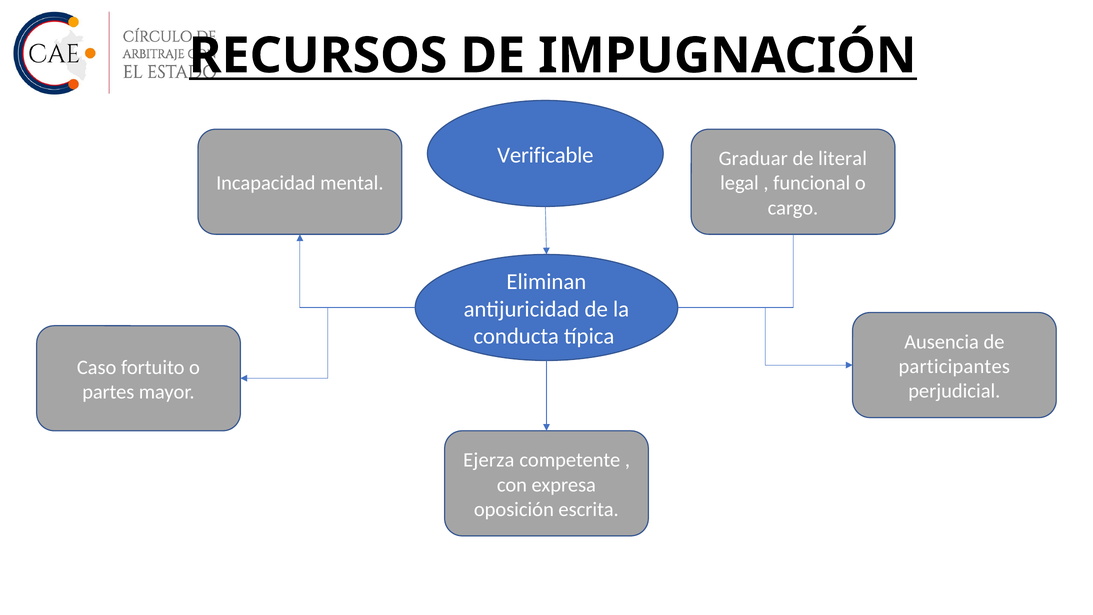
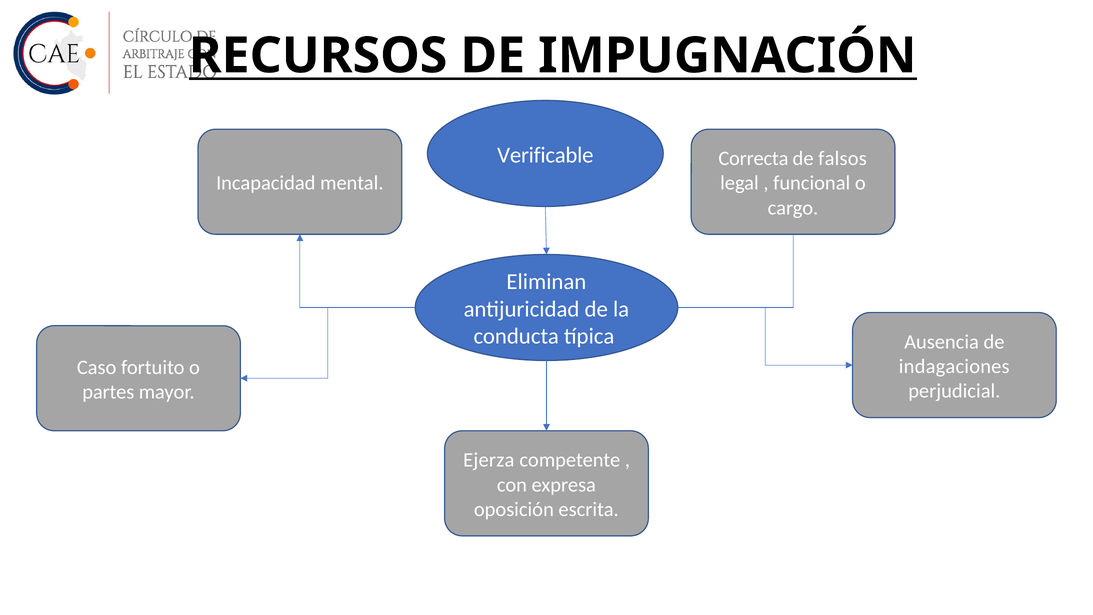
Graduar: Graduar -> Correcta
literal: literal -> falsos
participantes: participantes -> indagaciones
